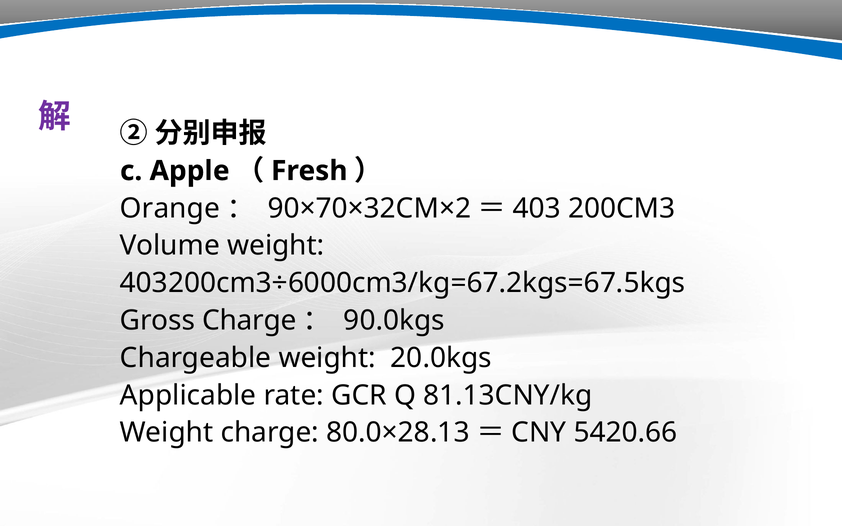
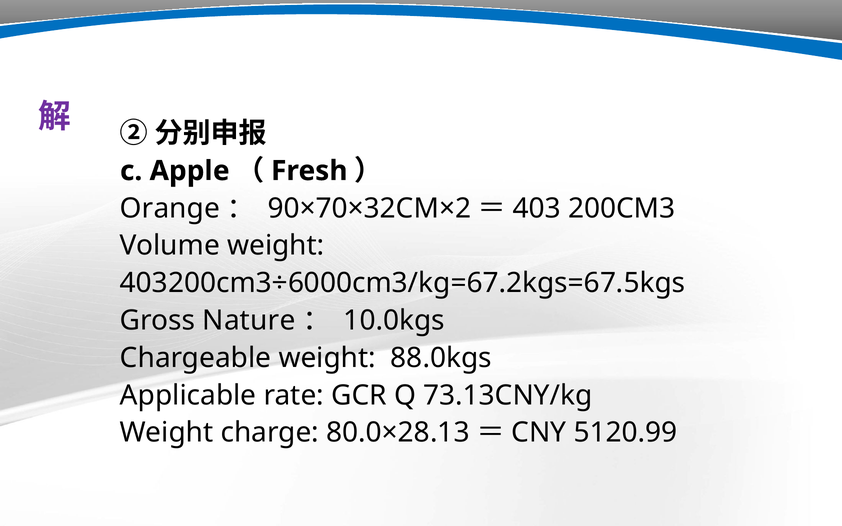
Gross Charge: Charge -> Nature
90.0kgs: 90.0kgs -> 10.0kgs
20.0kgs: 20.0kgs -> 88.0kgs
81.13CNY/kg: 81.13CNY/kg -> 73.13CNY/kg
5420.66: 5420.66 -> 5120.99
